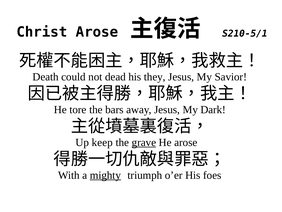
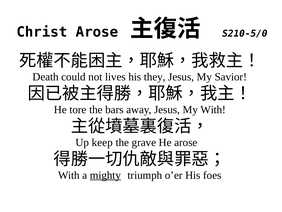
S210-5/1: S210-5/1 -> S210-5/0
dead: dead -> lives
My Dark: Dark -> With
grave underline: present -> none
